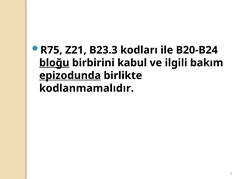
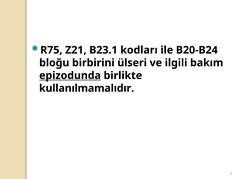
B23.3: B23.3 -> B23.1
bloğu underline: present -> none
kabul: kabul -> ülseri
kodlanmamalıdır: kodlanmamalıdır -> kullanılmamalıdır
